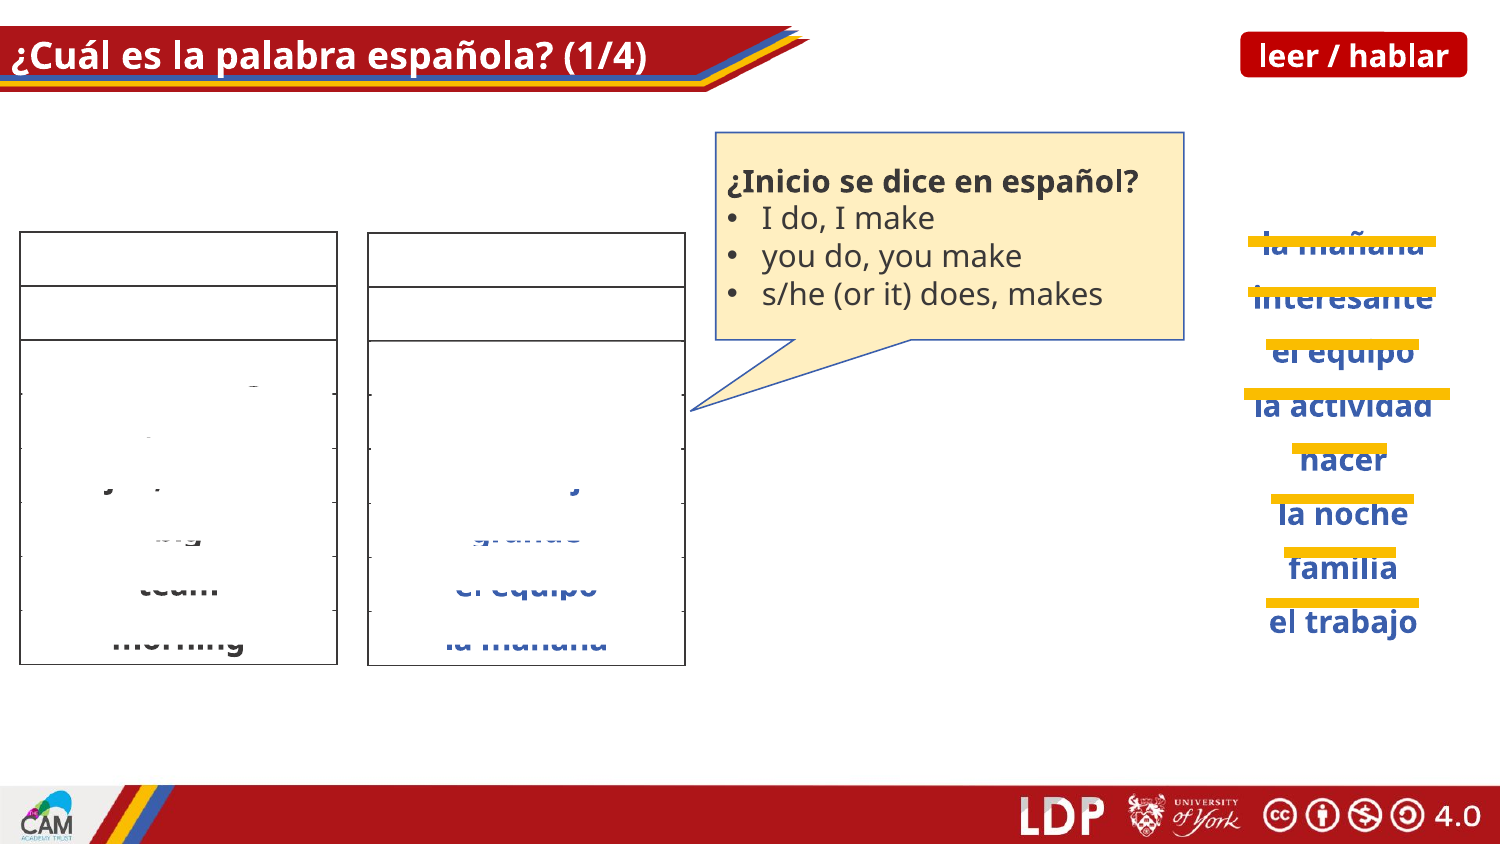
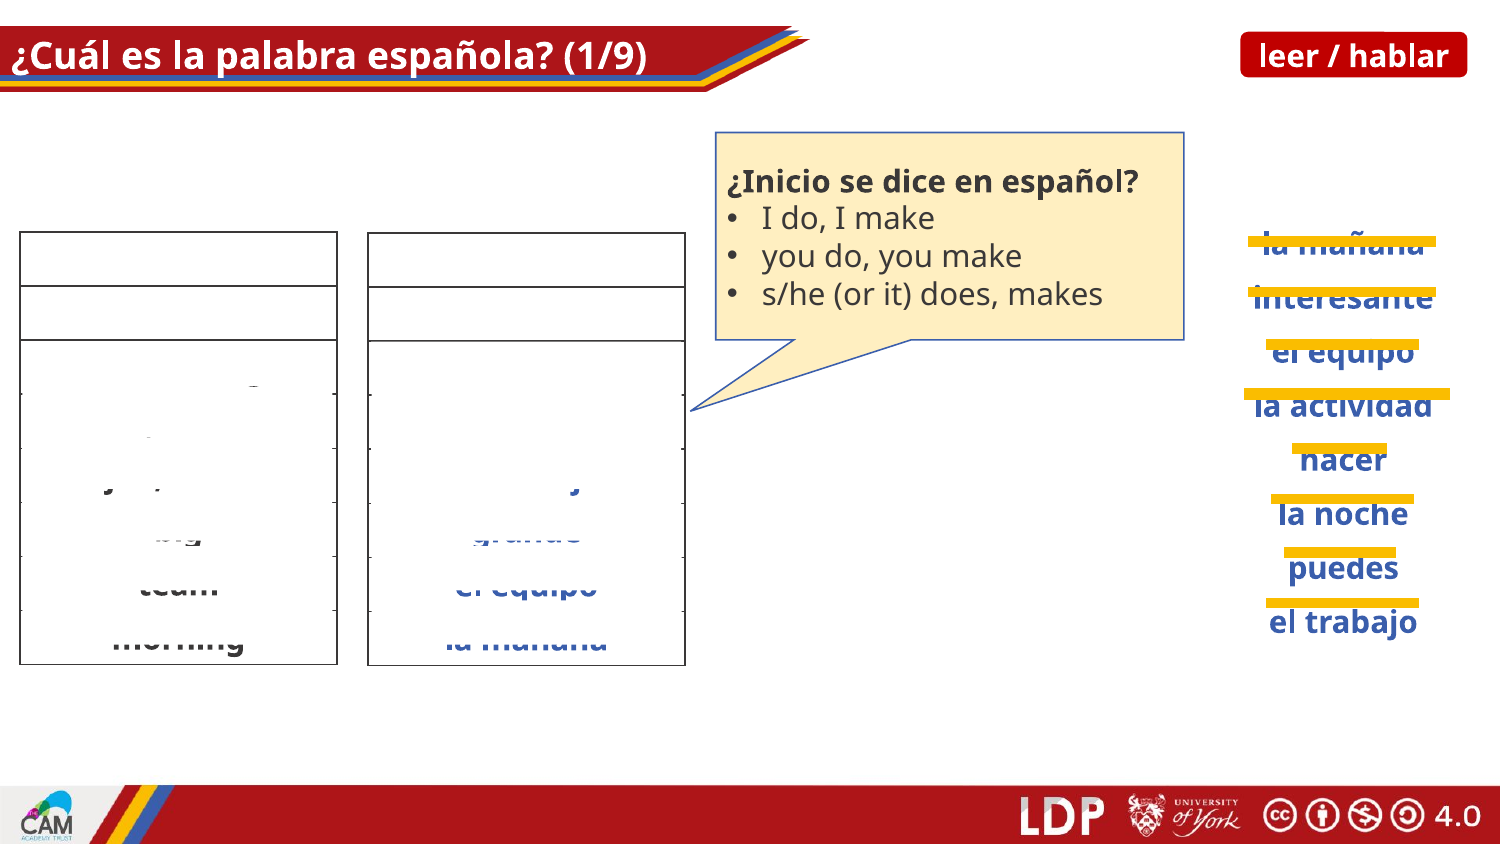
1/4: 1/4 -> 1/9
familia: familia -> puedes
